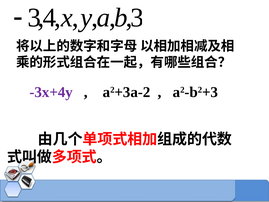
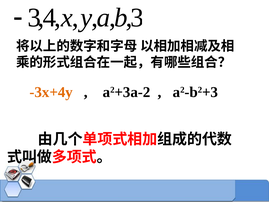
-3x+4y colour: purple -> orange
